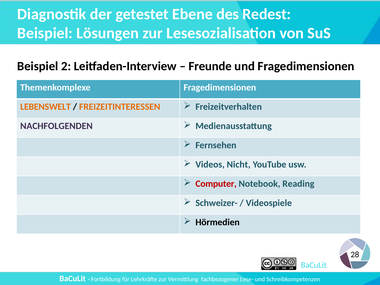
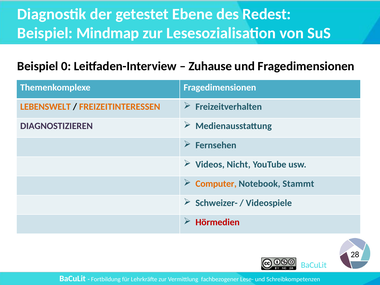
Lösungen: Lösungen -> Mindmap
2: 2 -> 0
Freunde: Freunde -> Zuhause
NACHFOLGENDEN: NACHFOLGENDEN -> DIAGNOSTIZIEREN
Computer colour: red -> orange
Reading: Reading -> Stammt
Hörmedien colour: black -> red
